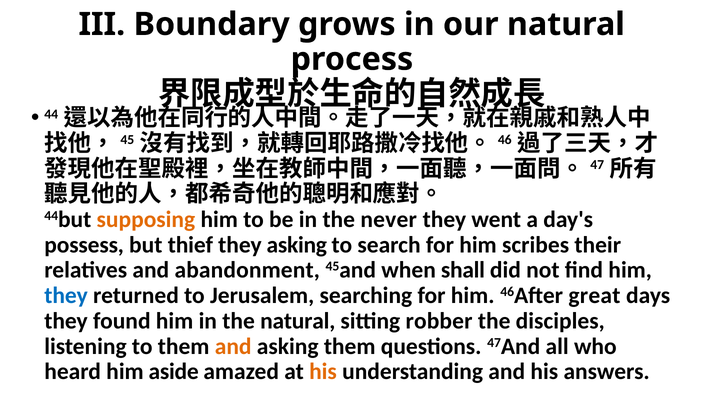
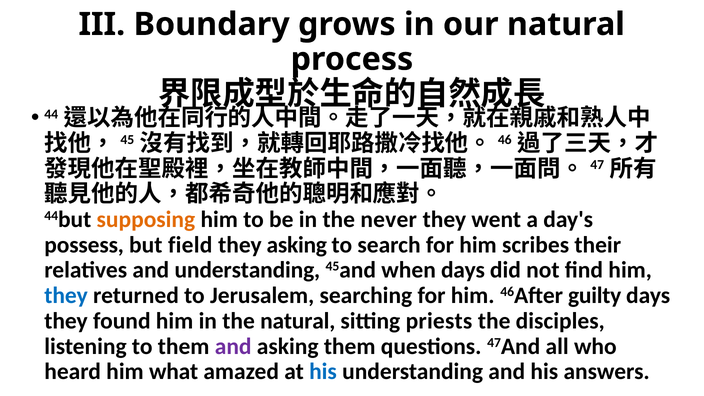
thief: thief -> field
and abandonment: abandonment -> understanding
when shall: shall -> days
great: great -> guilty
robber: robber -> priests
and at (233, 346) colour: orange -> purple
aside: aside -> what
his at (323, 372) colour: orange -> blue
